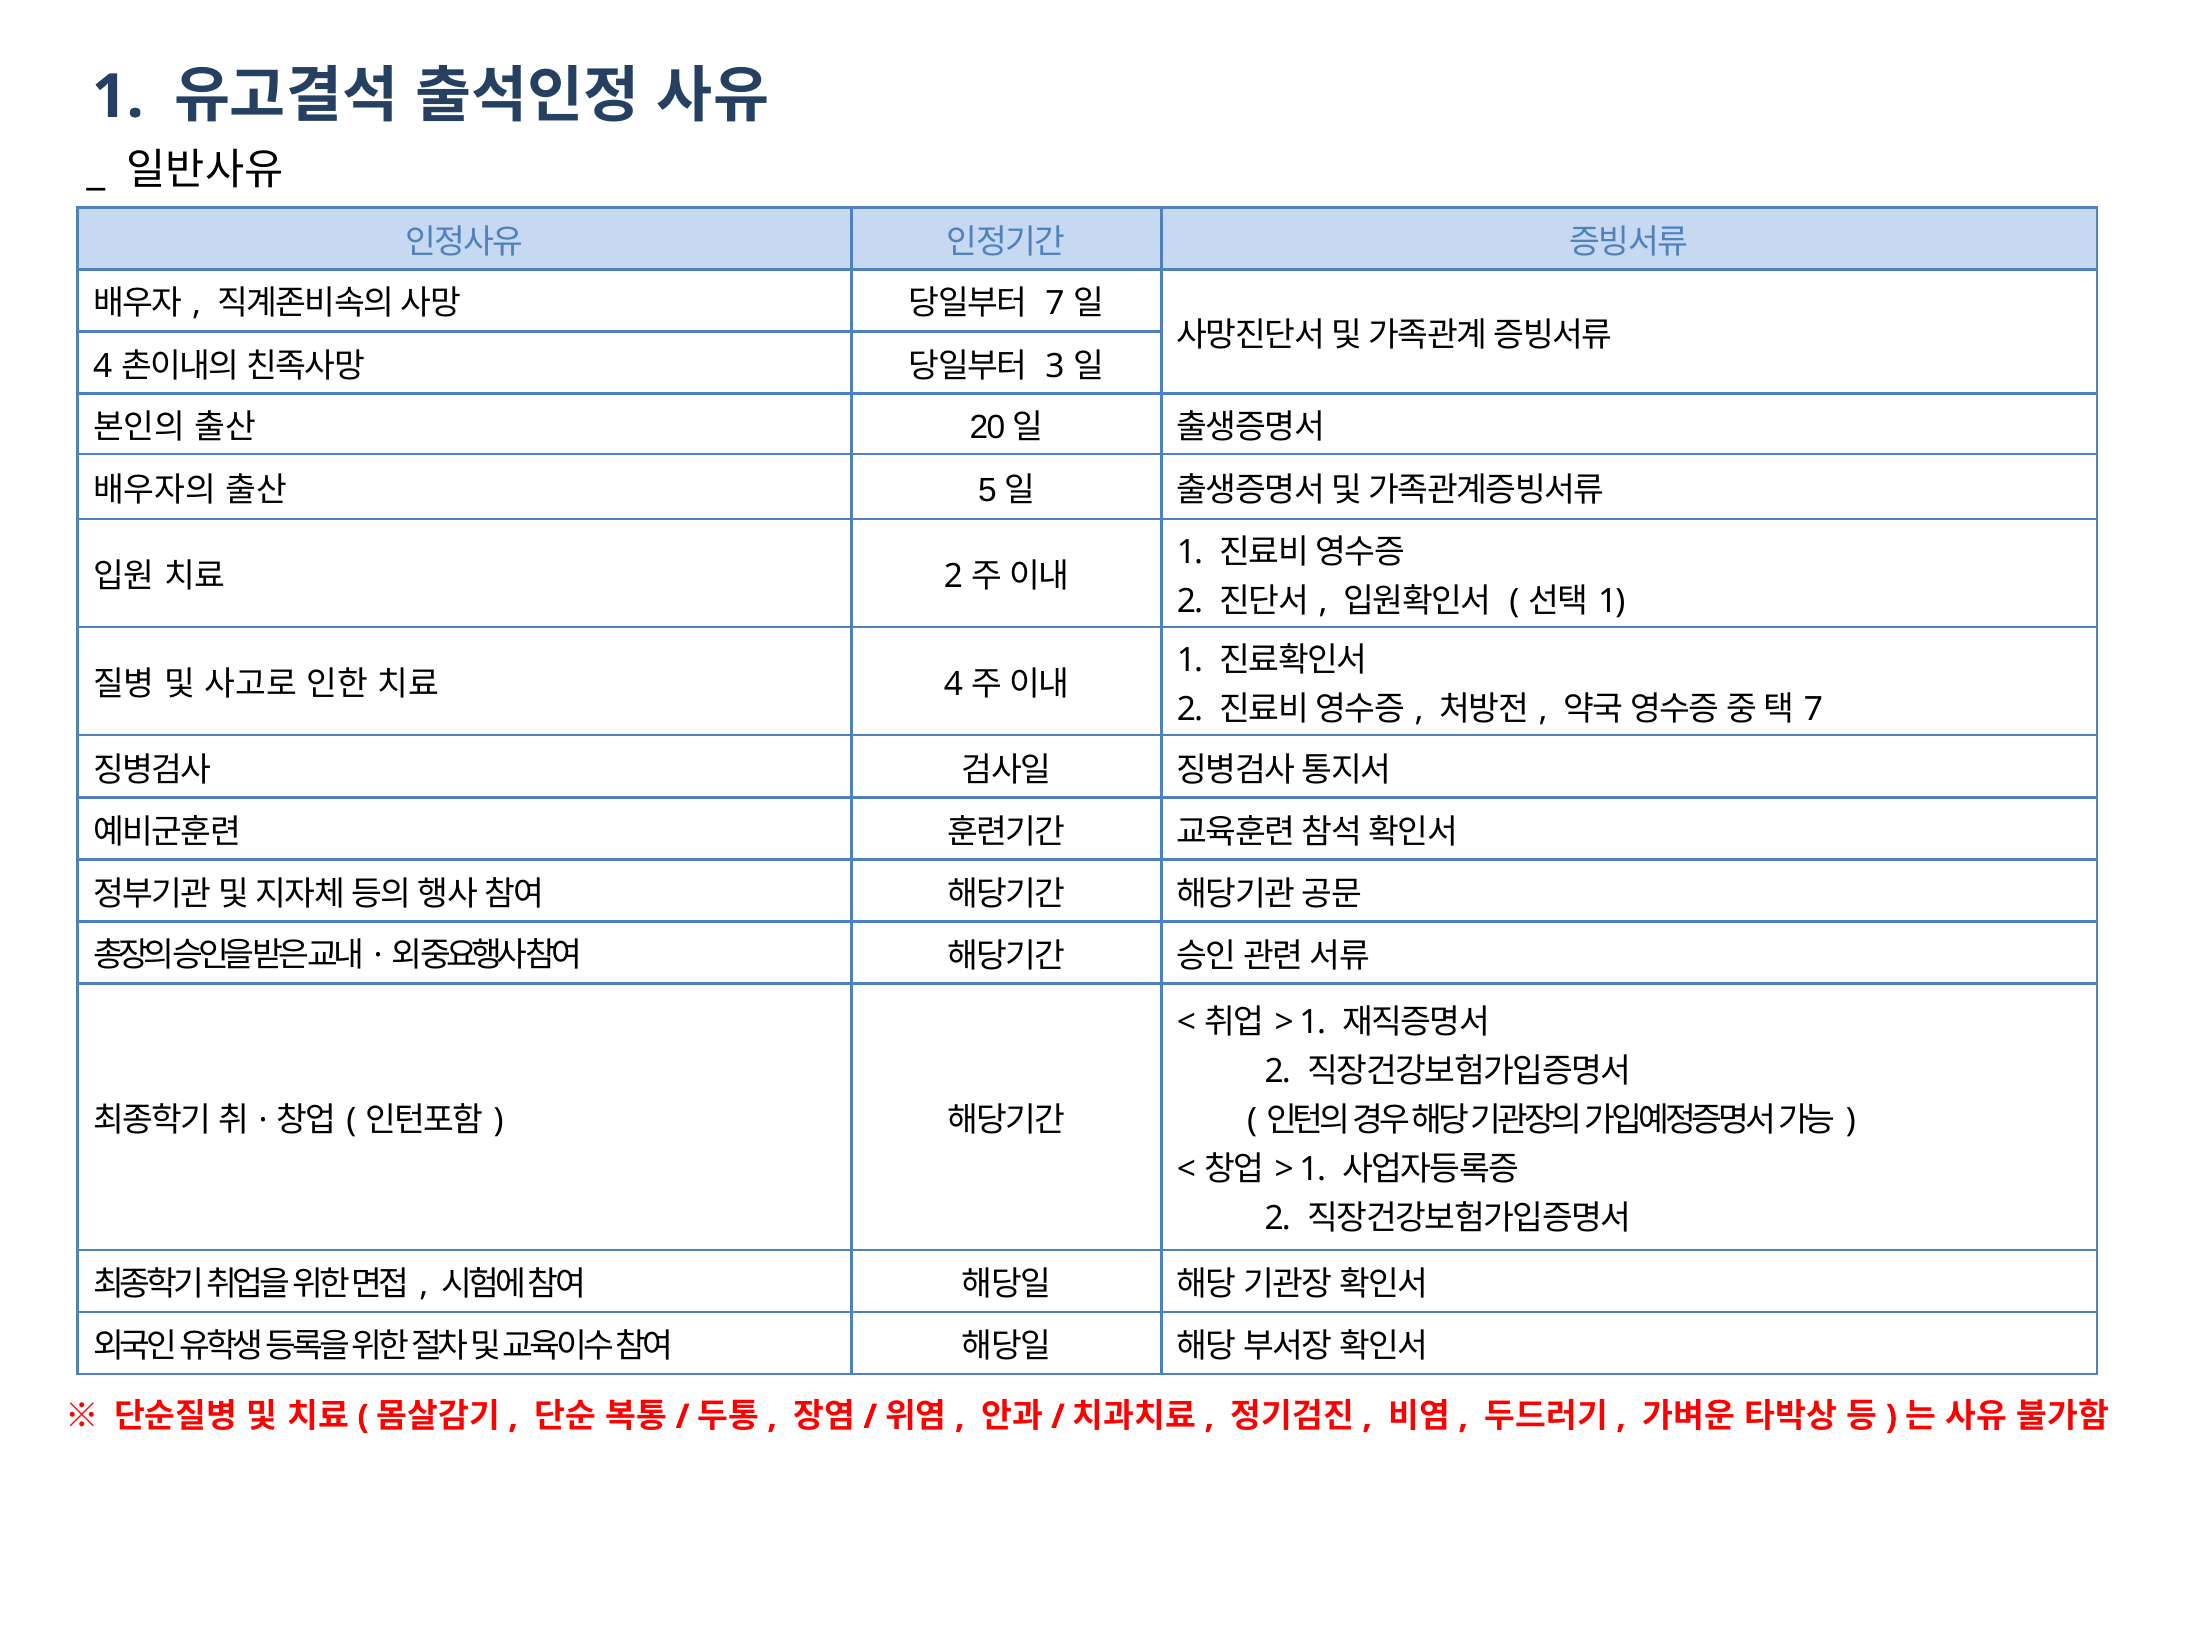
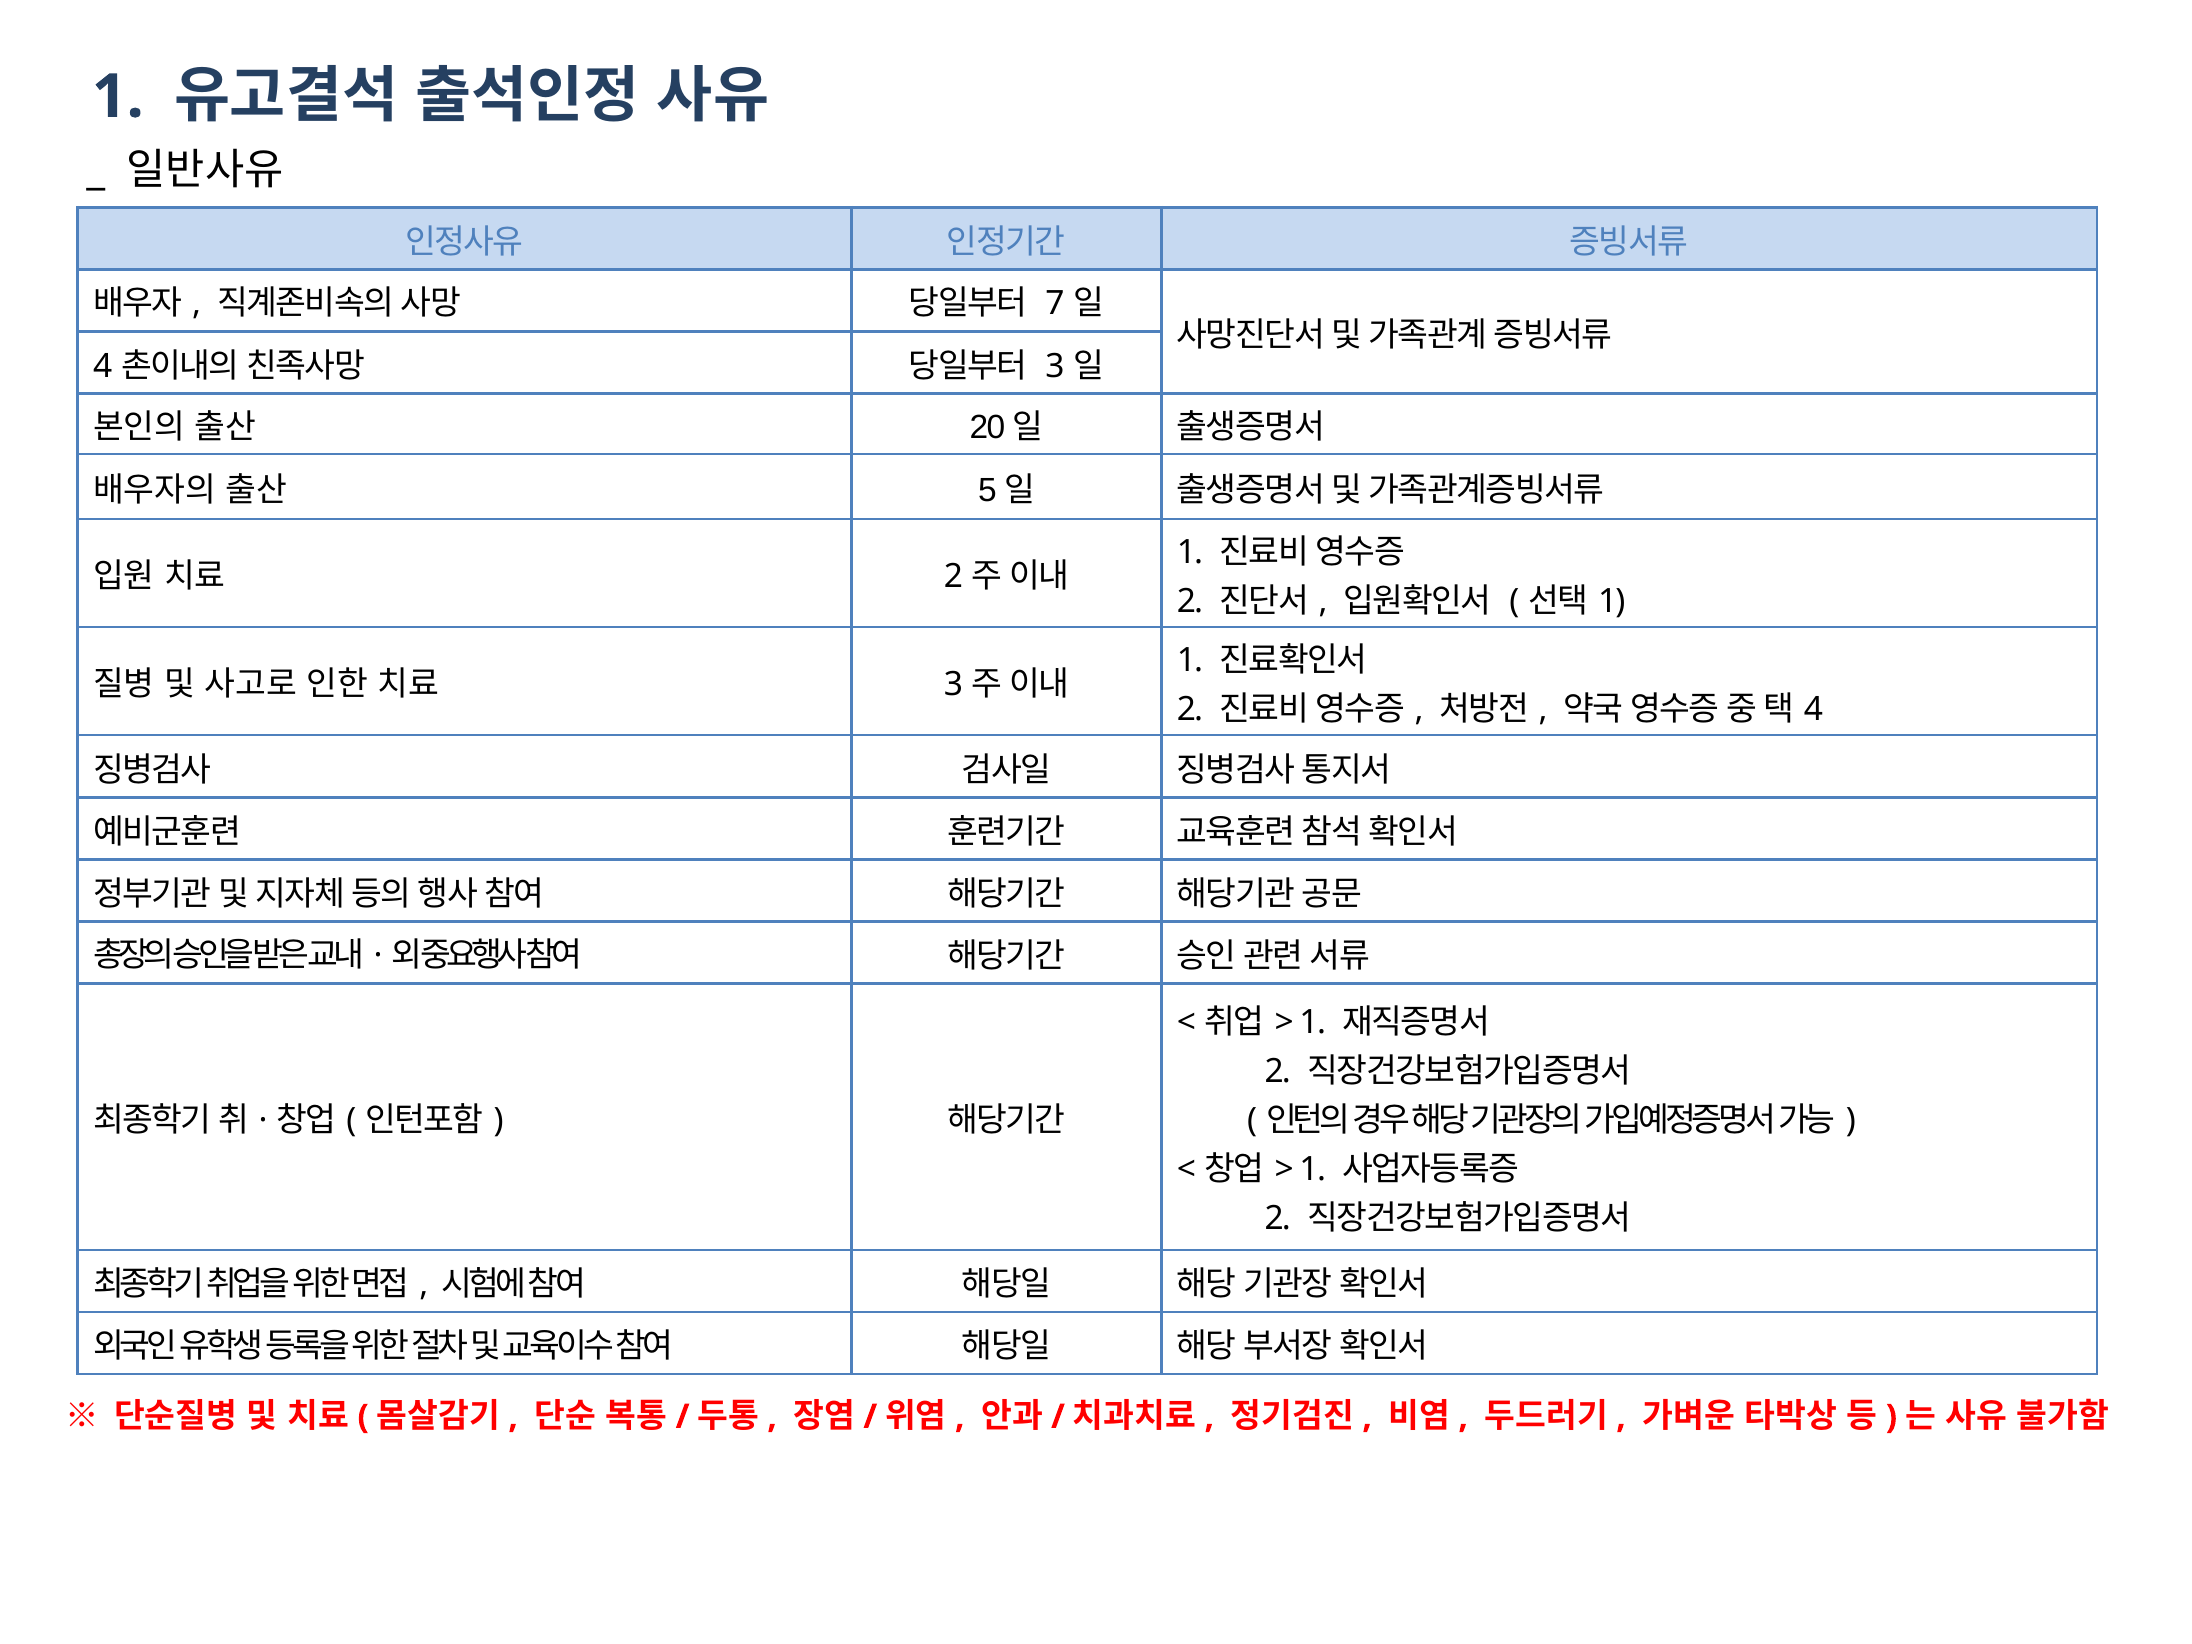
4 at (954, 685): 4 -> 3
7 at (1813, 709): 7 -> 4
